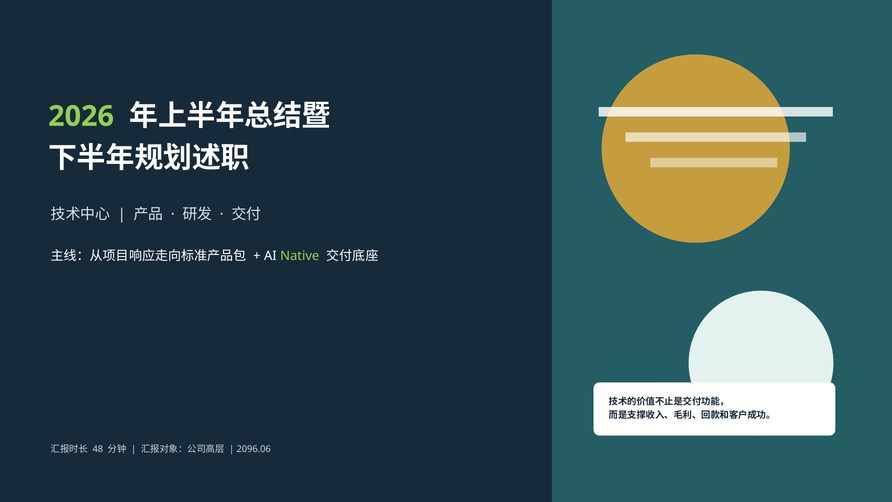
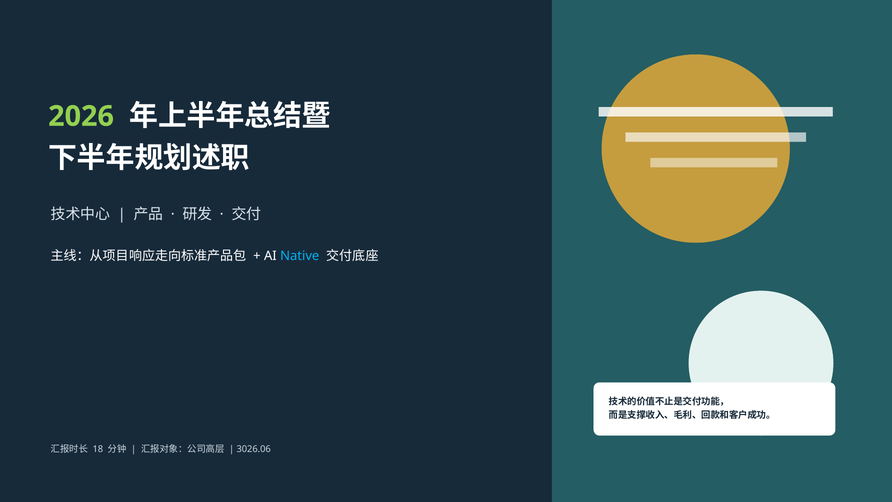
Native colour: light green -> light blue
48: 48 -> 18
2096.06: 2096.06 -> 3026.06
